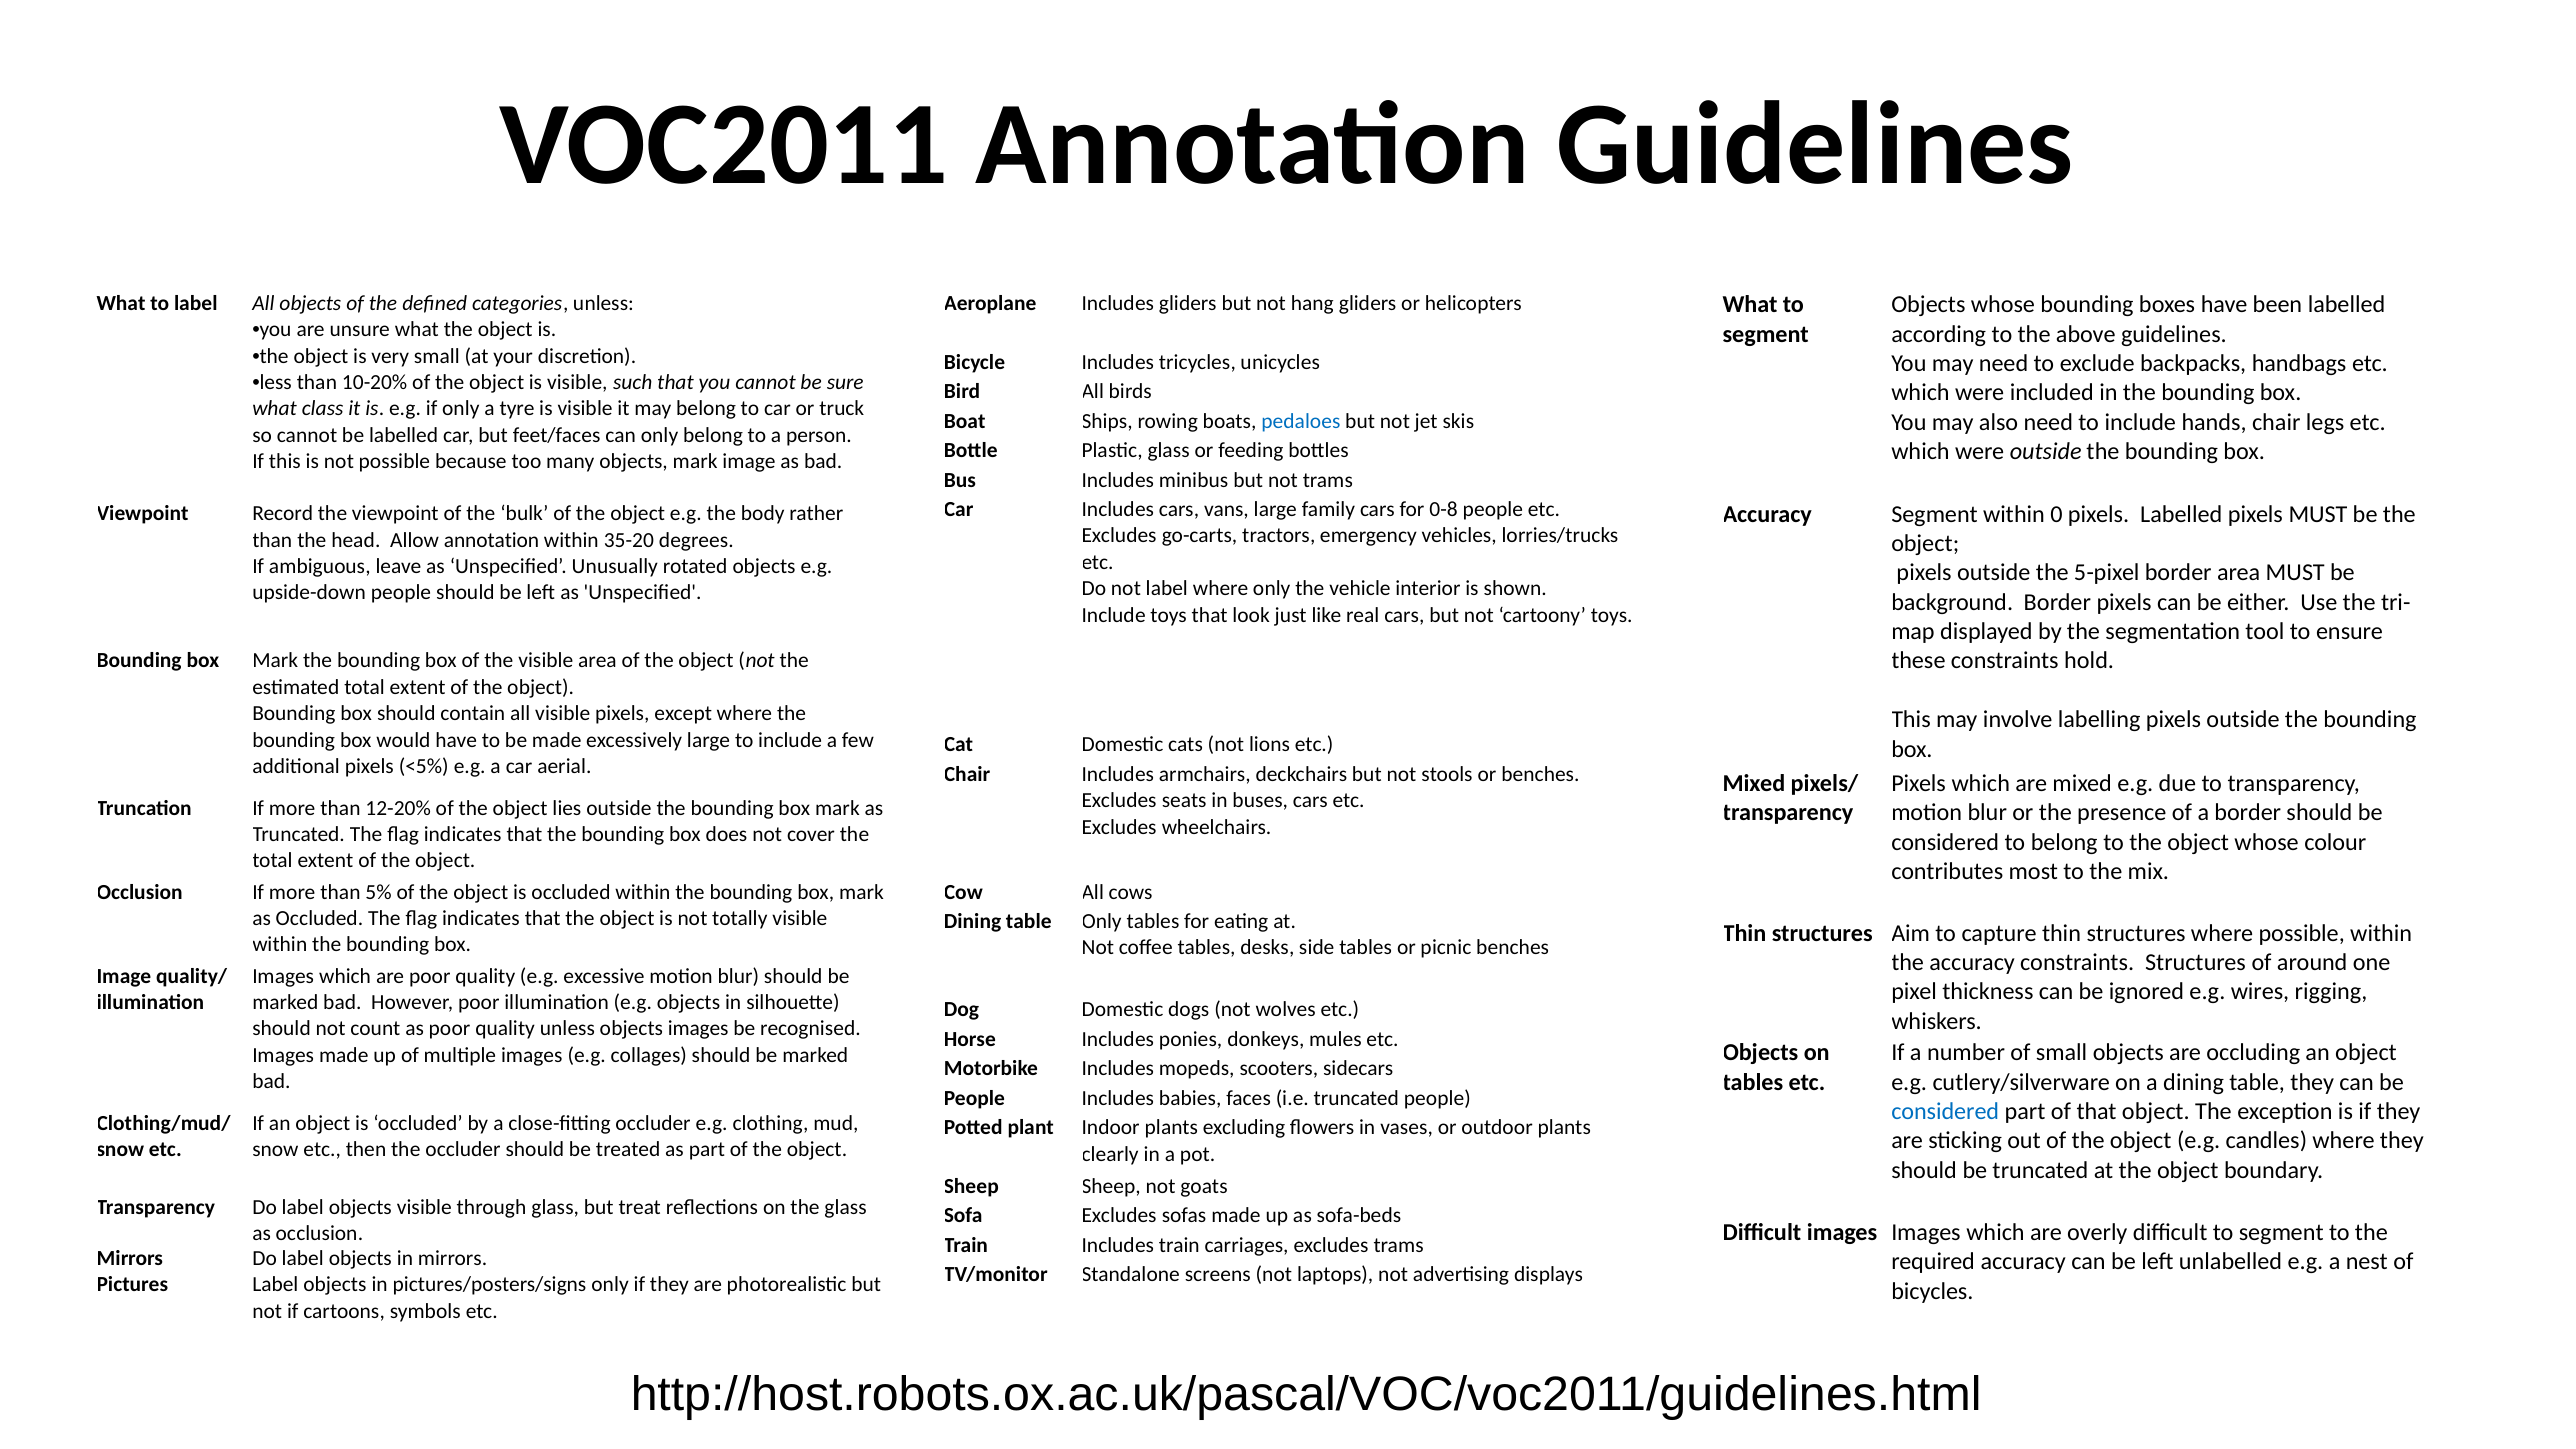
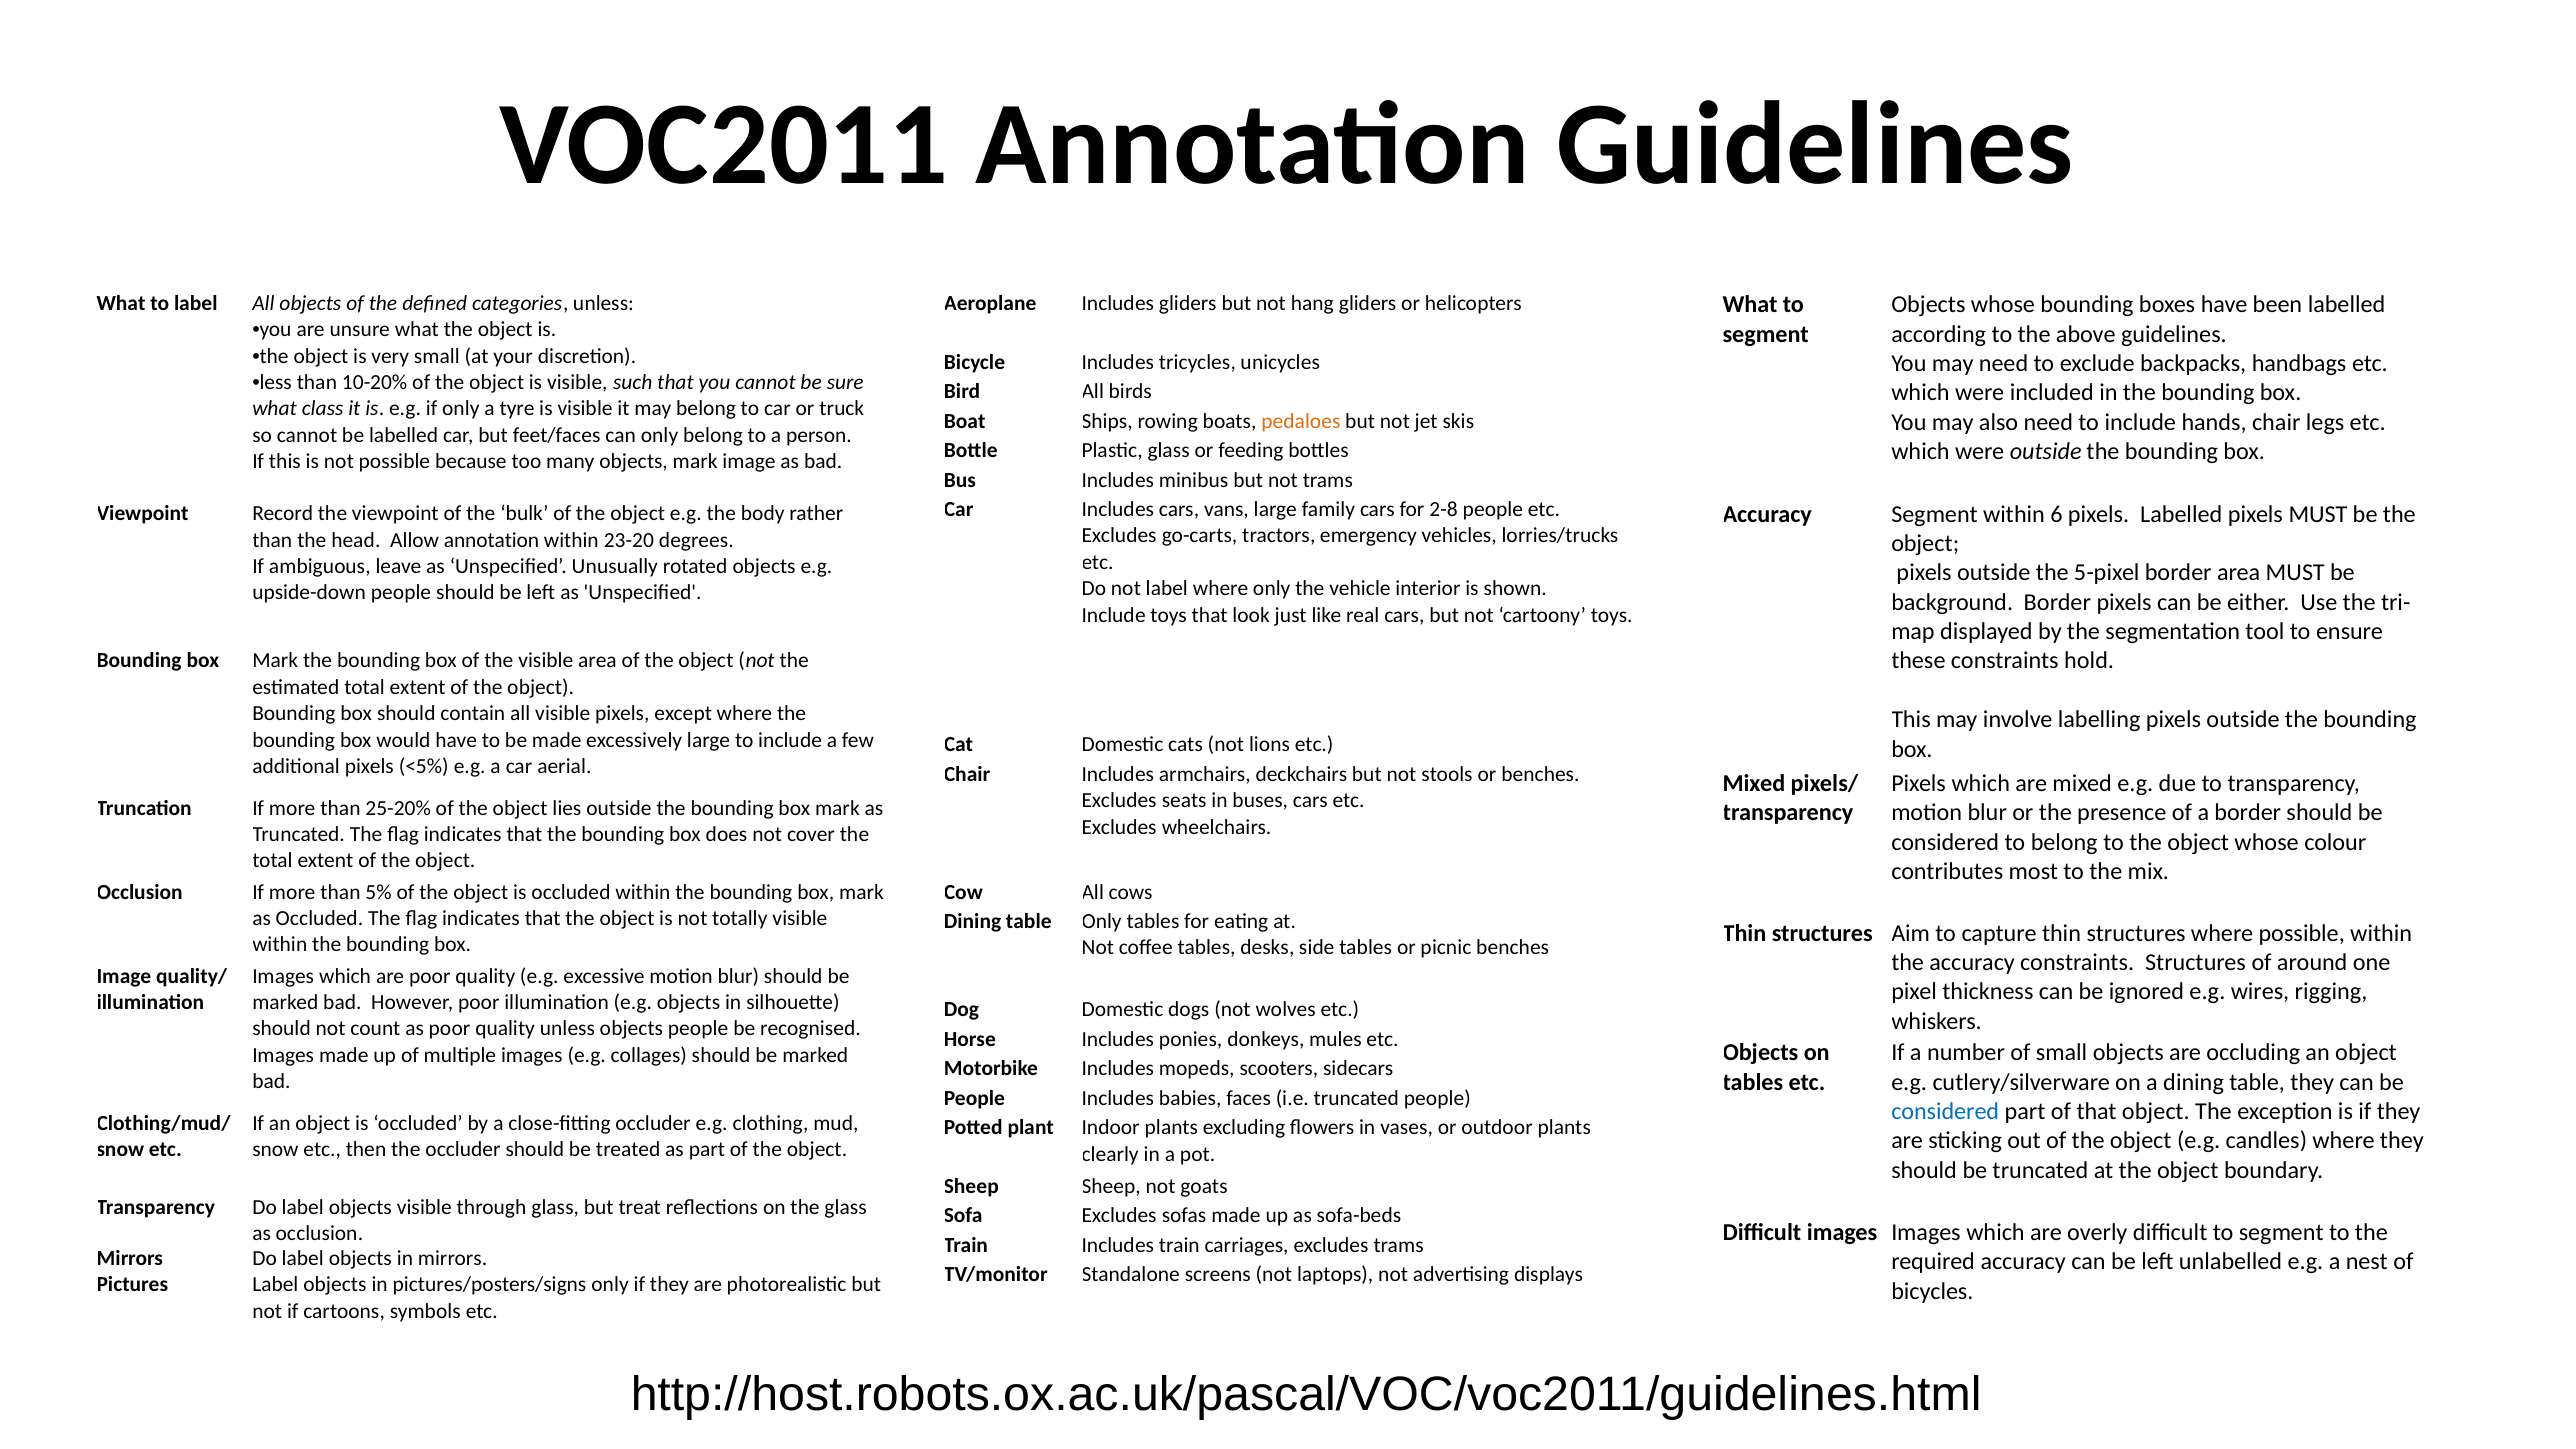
pedaloes colour: blue -> orange
0-8: 0-8 -> 2-8
0: 0 -> 6
35-20: 35-20 -> 23-20
12-20%: 12-20% -> 25-20%
objects images: images -> people
